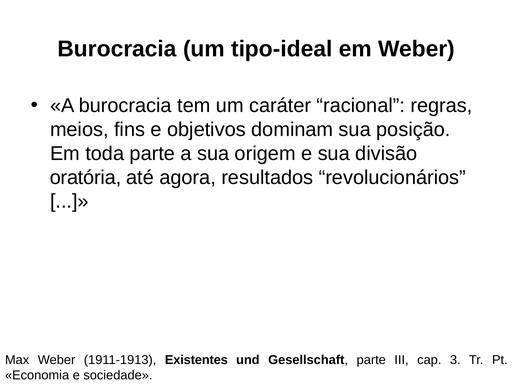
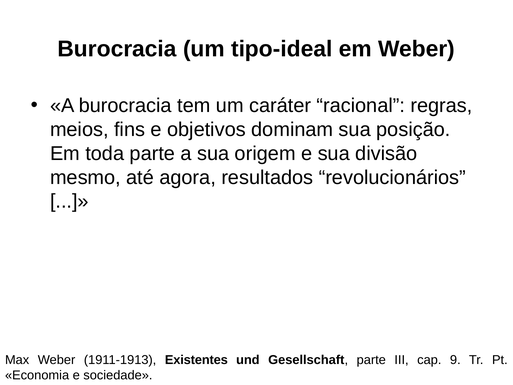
oratória: oratória -> mesmo
3: 3 -> 9
